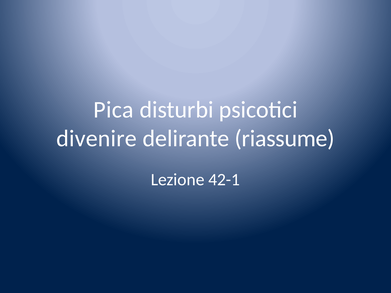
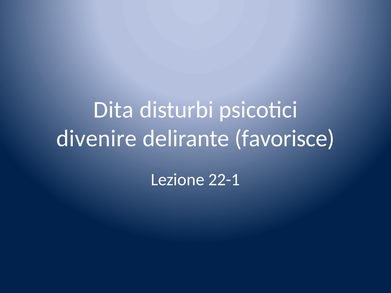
Pica: Pica -> Dita
riassume: riassume -> favorisce
42-1: 42-1 -> 22-1
